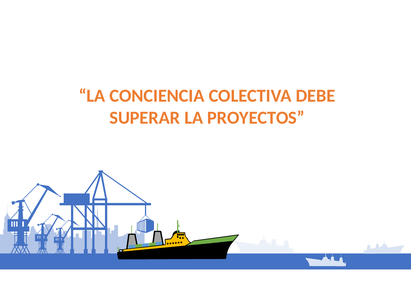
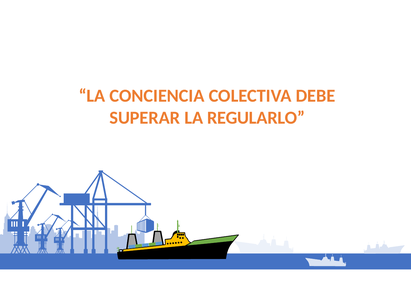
PROYECTOS: PROYECTOS -> REGULARLO
